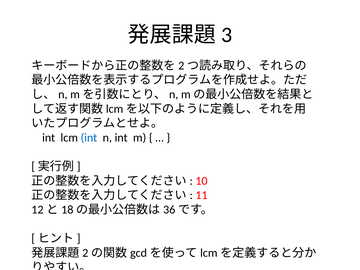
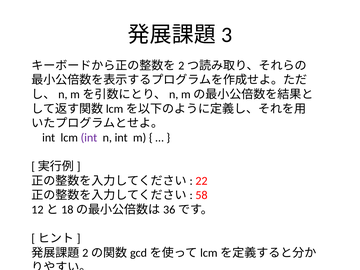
int at (89, 138) colour: blue -> purple
10: 10 -> 22
11: 11 -> 58
